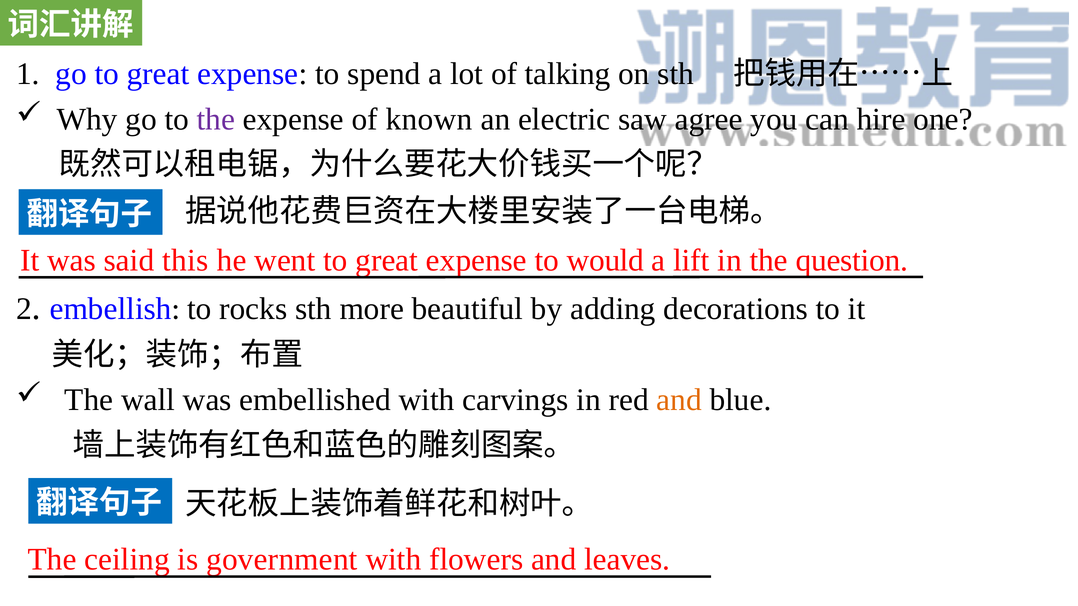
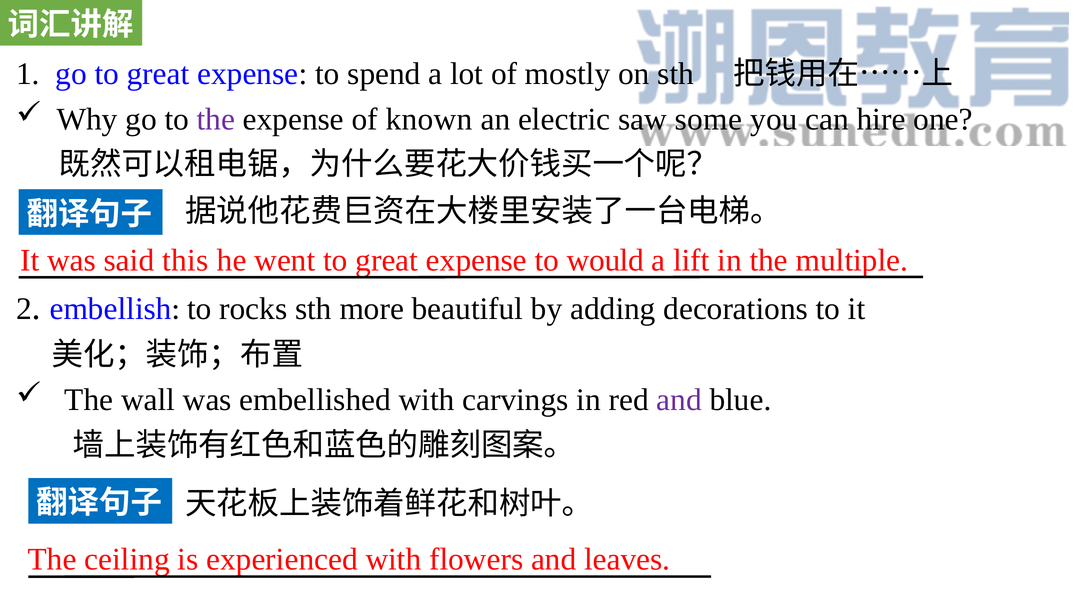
talking: talking -> mostly
agree: agree -> some
question: question -> multiple
and at (679, 400) colour: orange -> purple
government: government -> experienced
